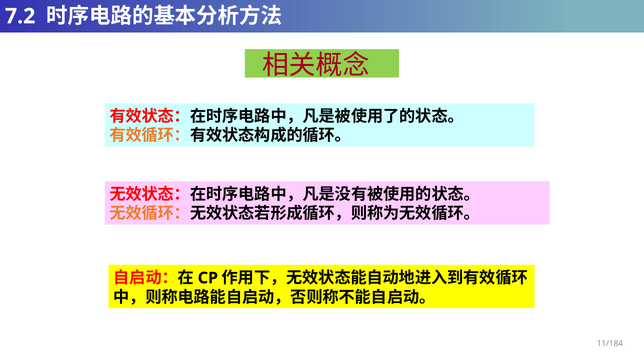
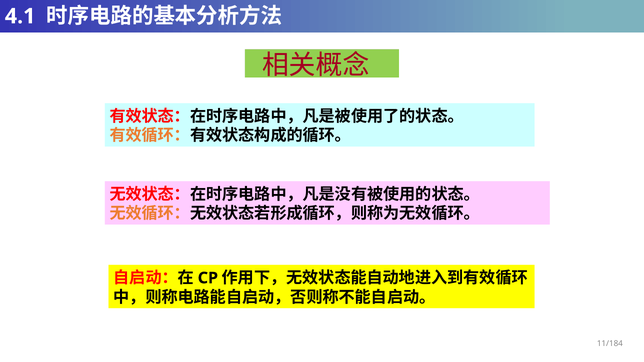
7.2: 7.2 -> 4.1
